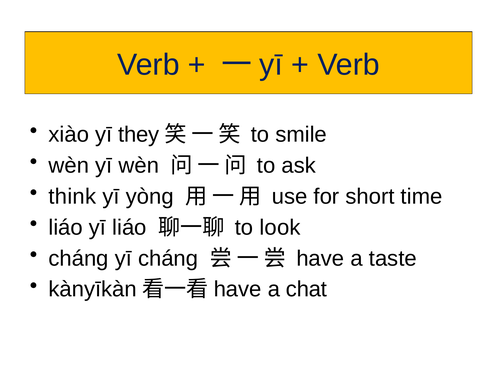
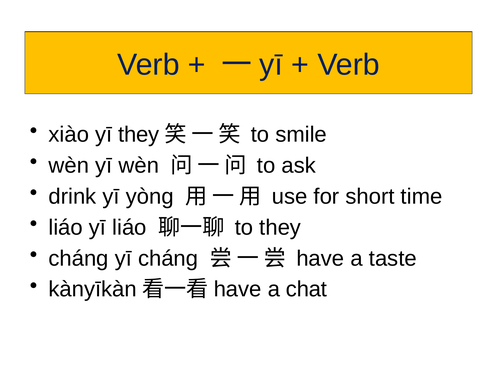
think: think -> drink
to look: look -> they
